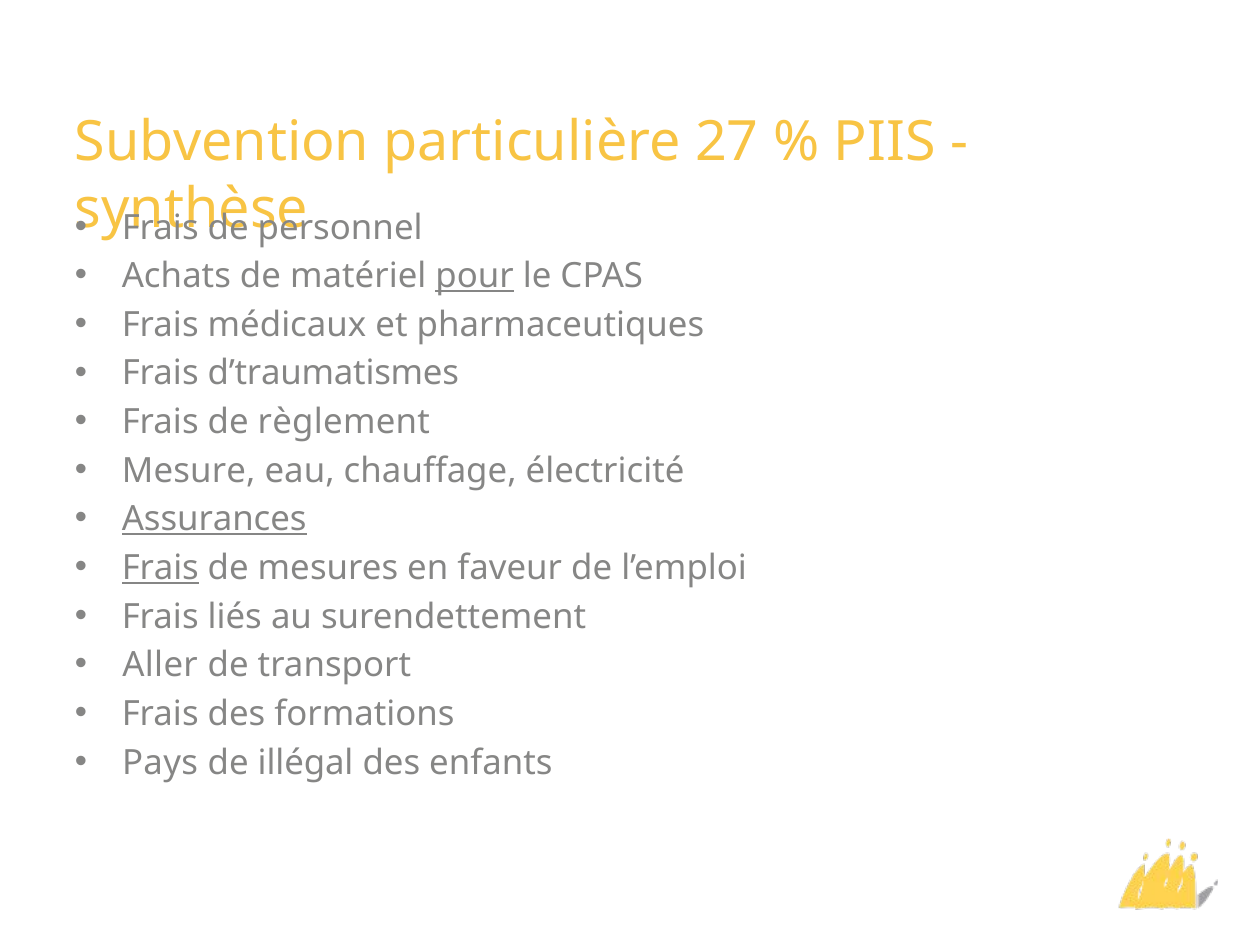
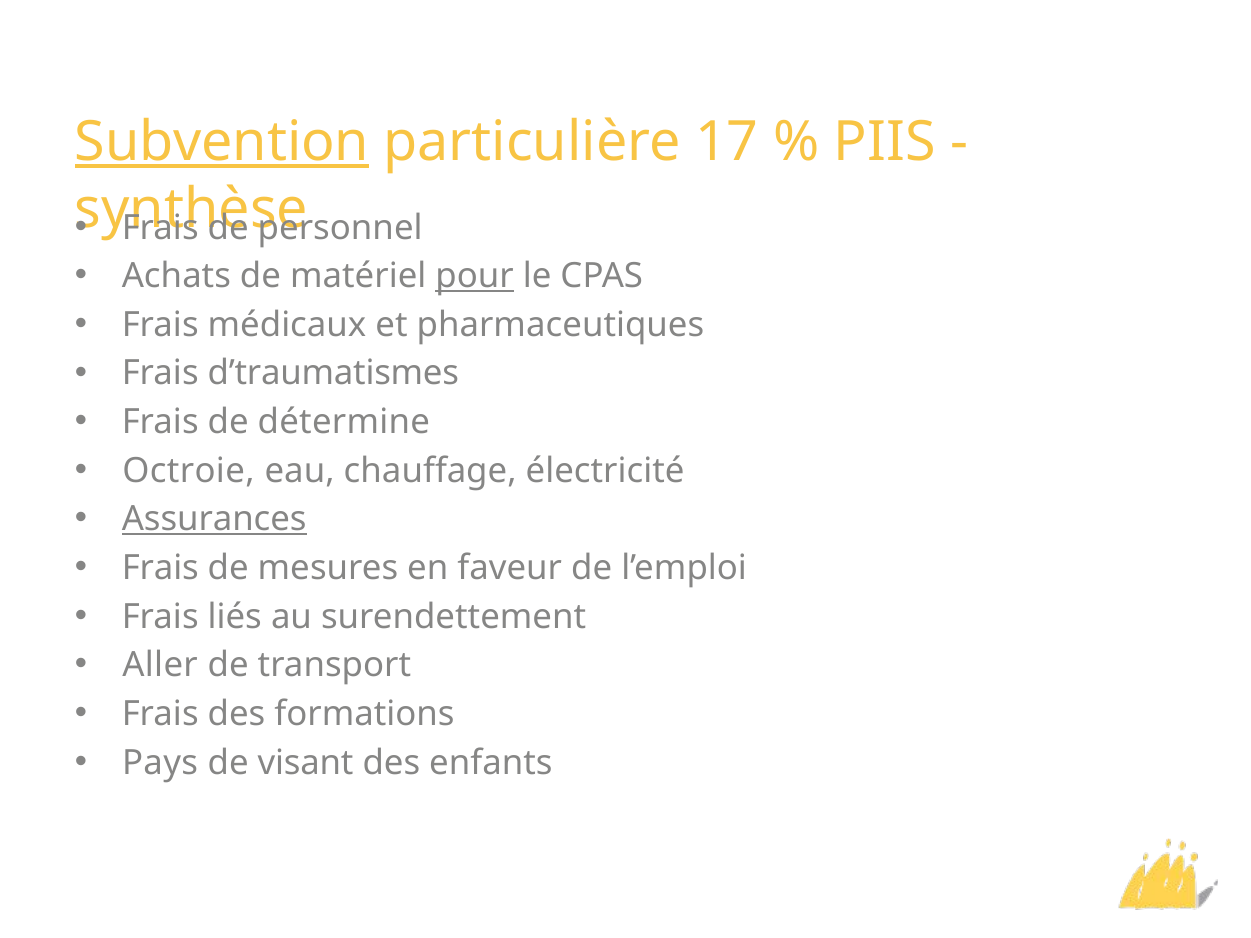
Subvention underline: none -> present
27: 27 -> 17
règlement: règlement -> détermine
Mesure: Mesure -> Octroie
Frais at (160, 568) underline: present -> none
illégal: illégal -> visant
